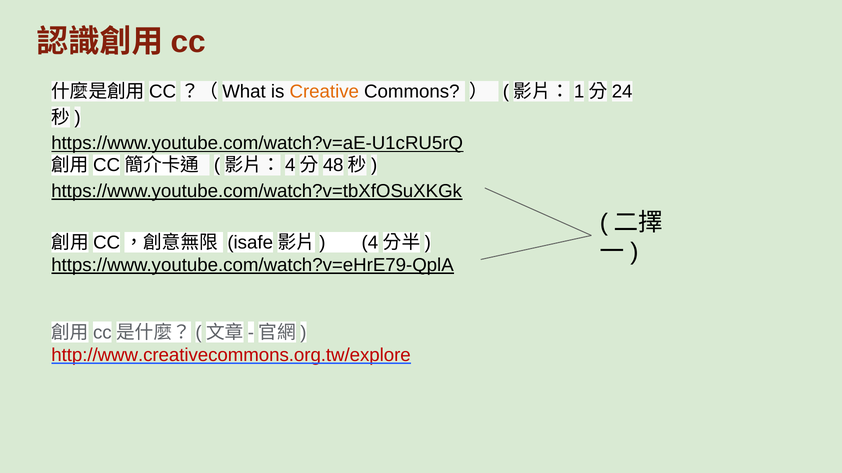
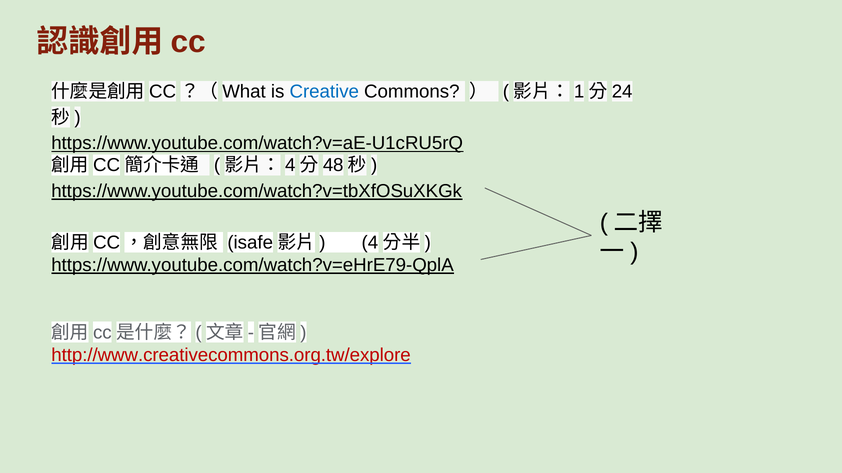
Creative colour: orange -> blue
